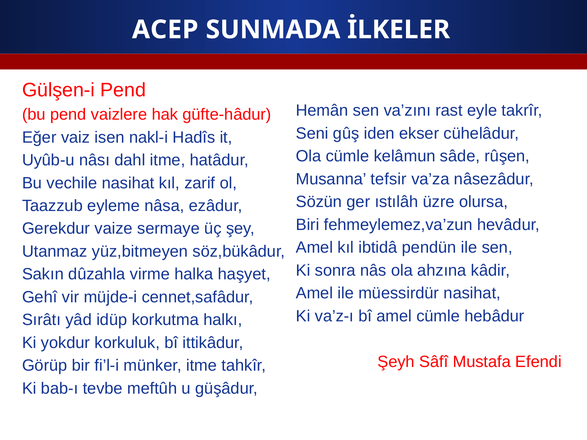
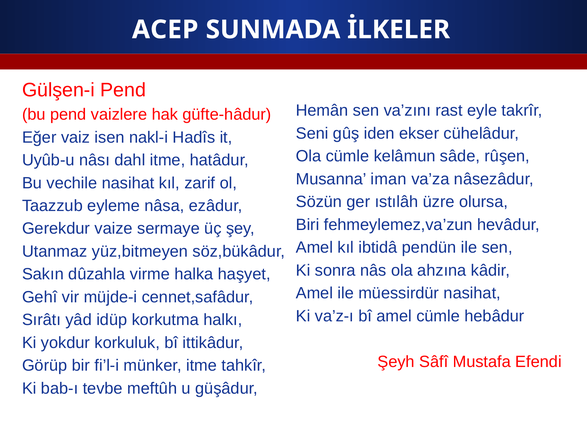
tefsir: tefsir -> iman
